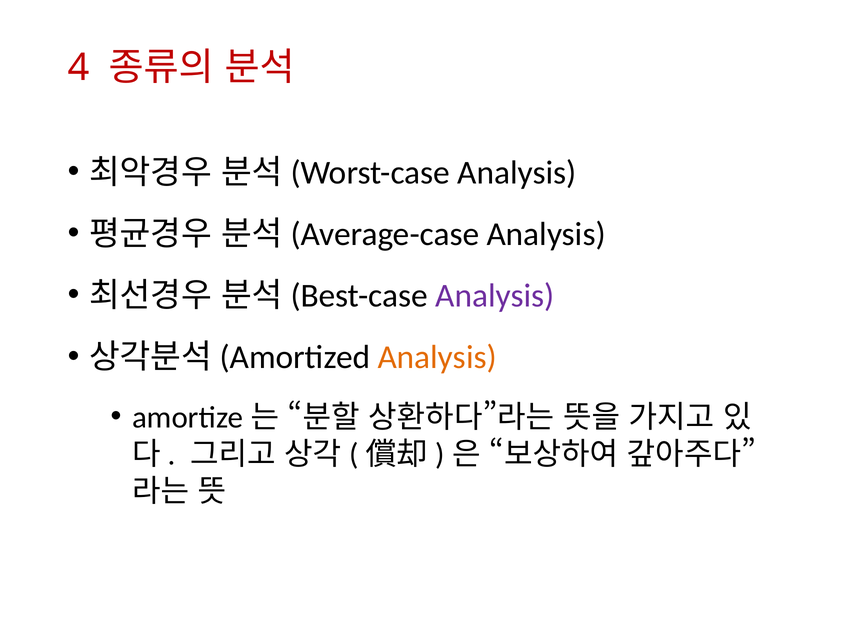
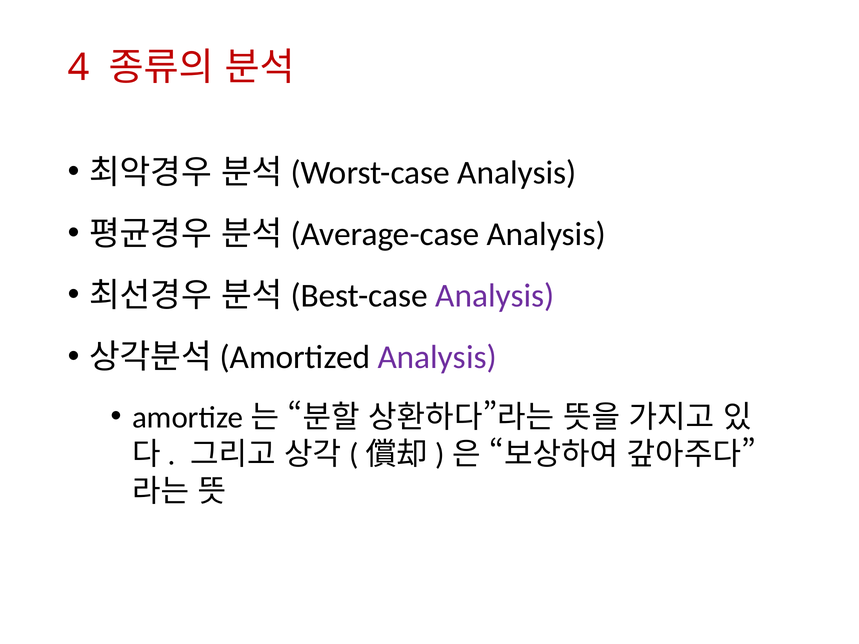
Analysis at (437, 357) colour: orange -> purple
